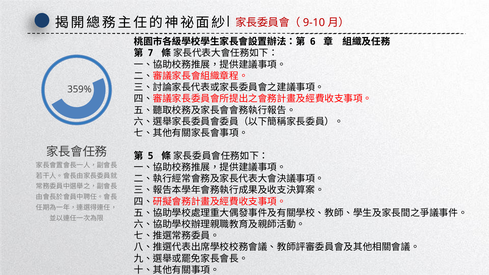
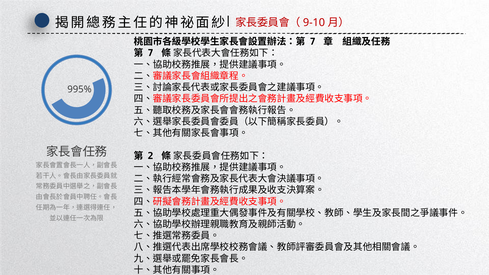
6 at (313, 42): 6 -> 7
359%: 359% -> 995%
5: 5 -> 2
